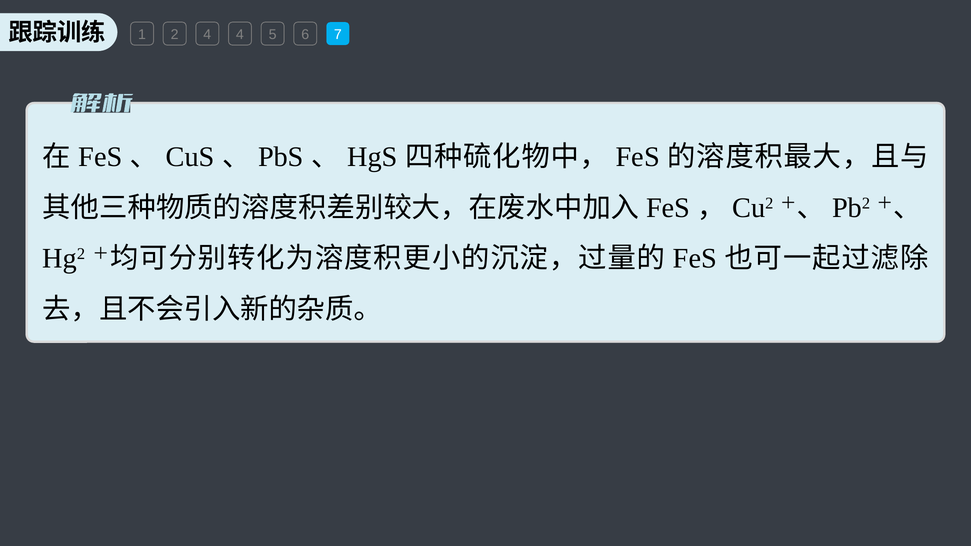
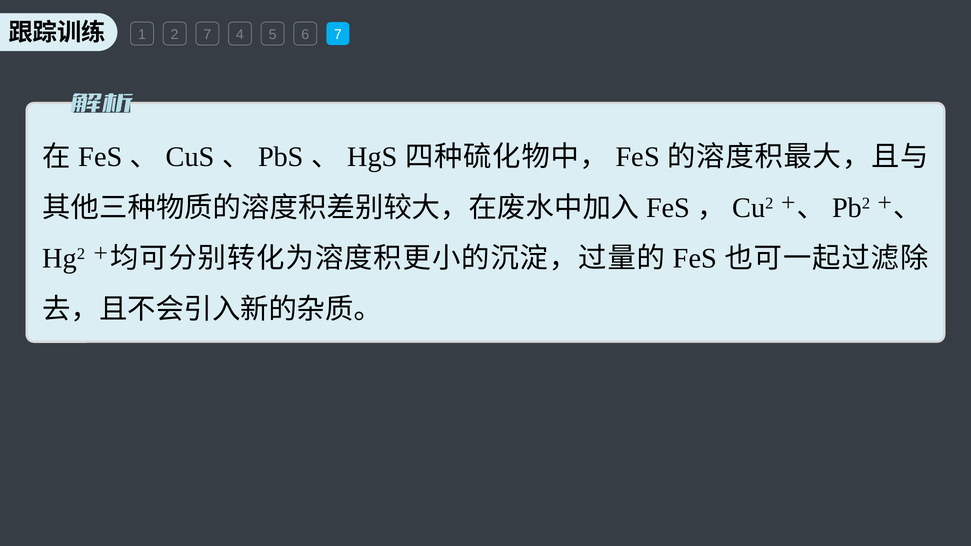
2 4: 4 -> 7
